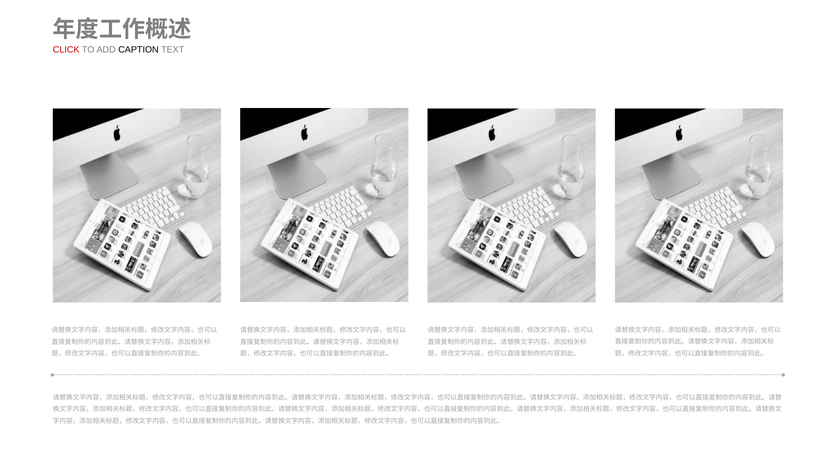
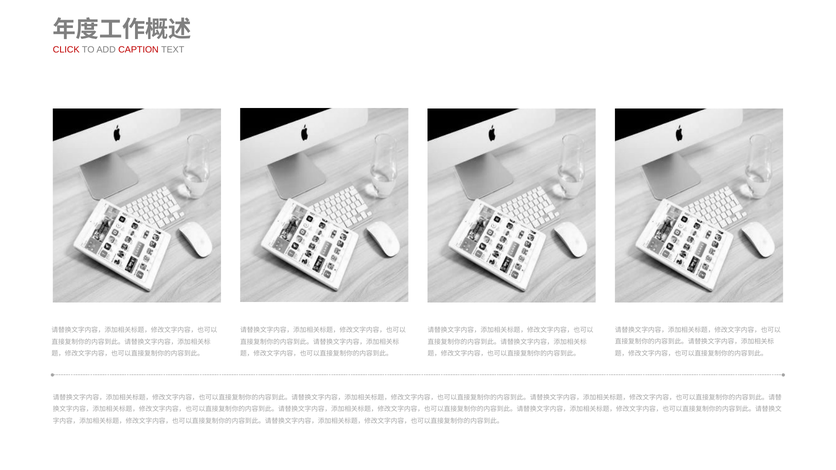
CAPTION colour: black -> red
